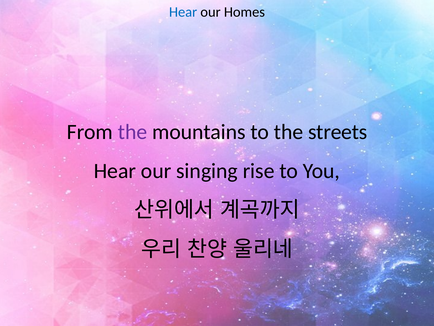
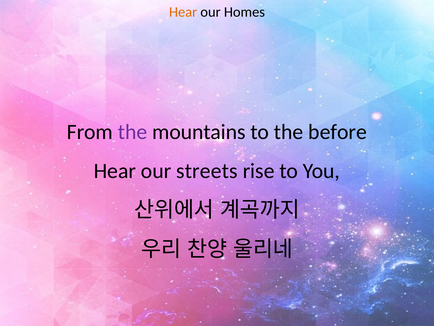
Hear at (183, 12) colour: blue -> orange
streets: streets -> before
singing: singing -> streets
